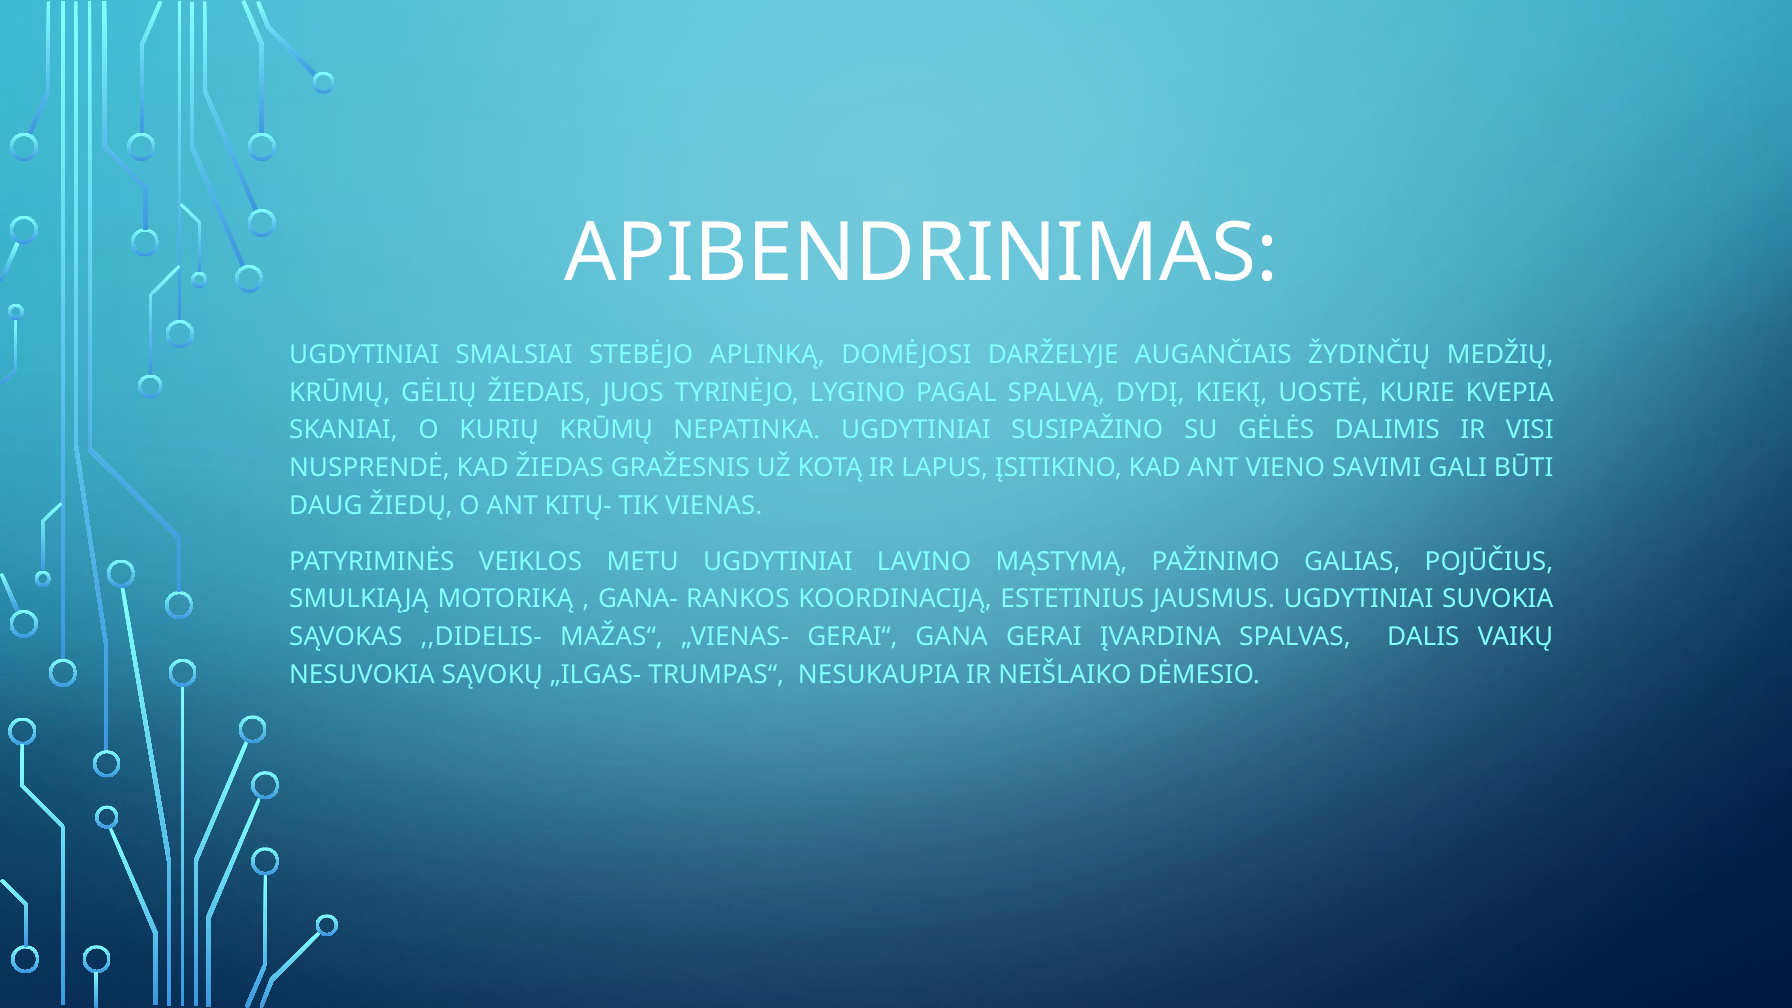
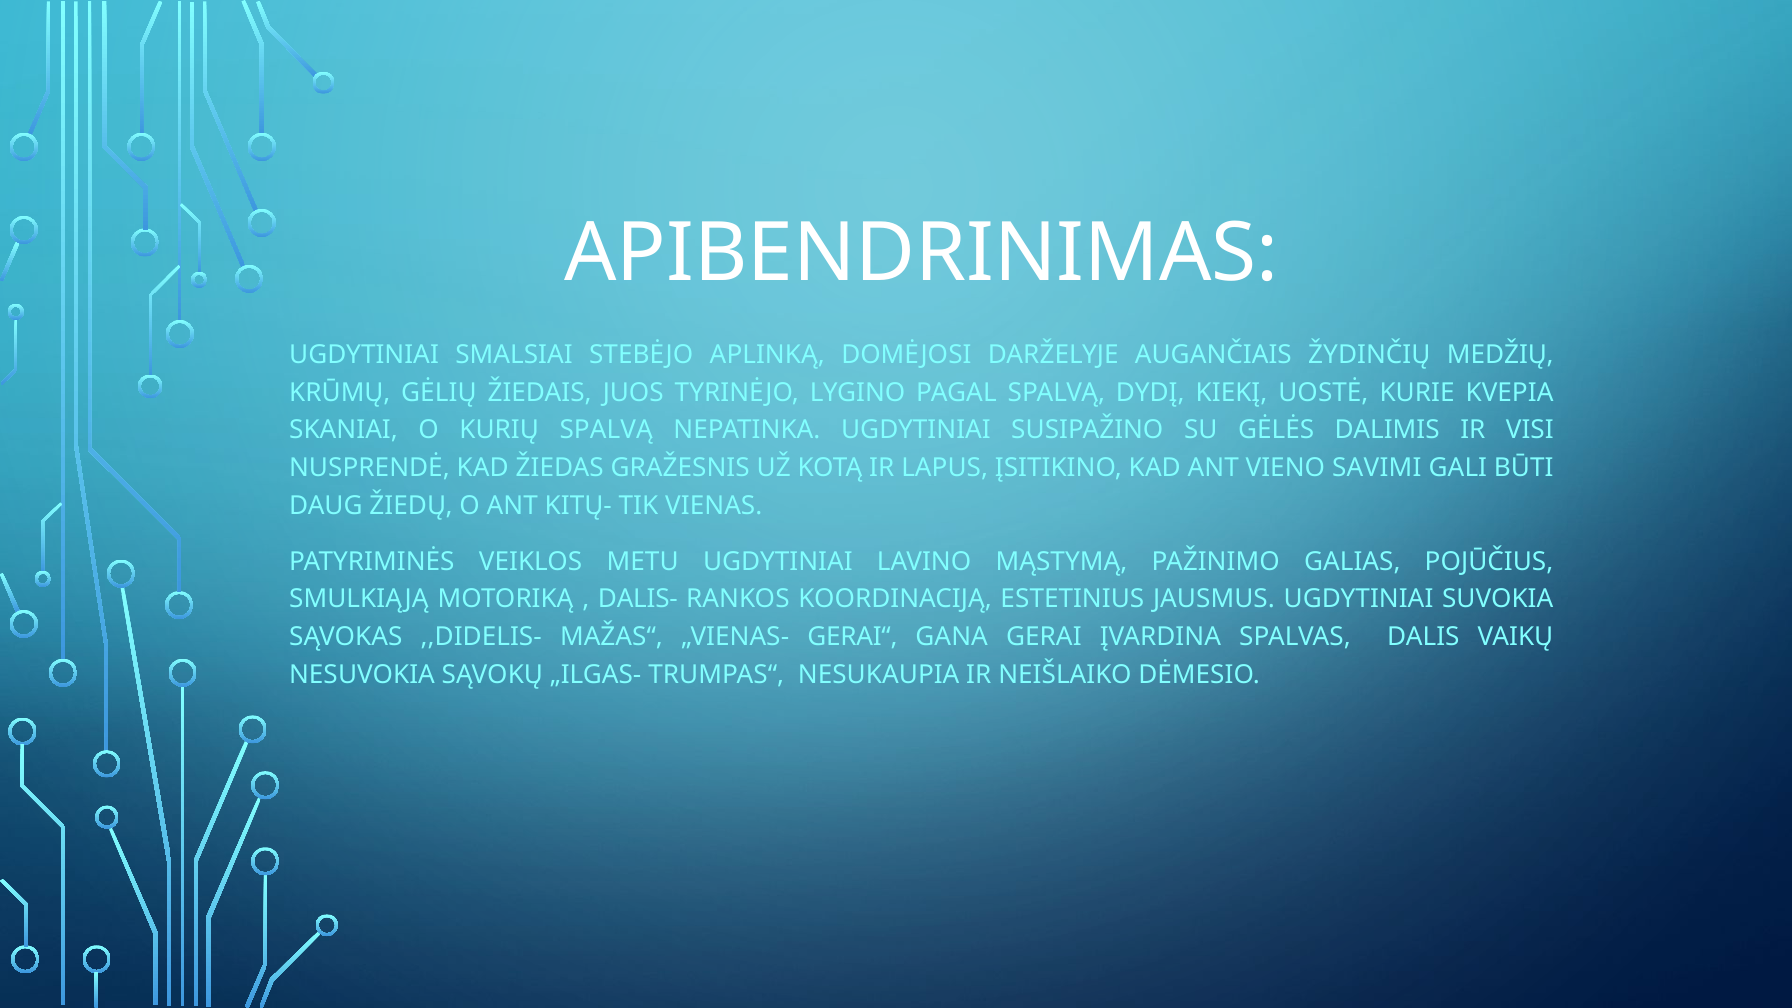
KURIŲ KRŪMŲ: KRŪMŲ -> SPALVĄ
GANA-: GANA- -> DALIS-
